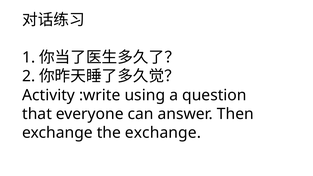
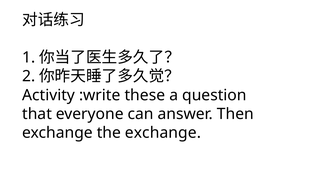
using: using -> these
